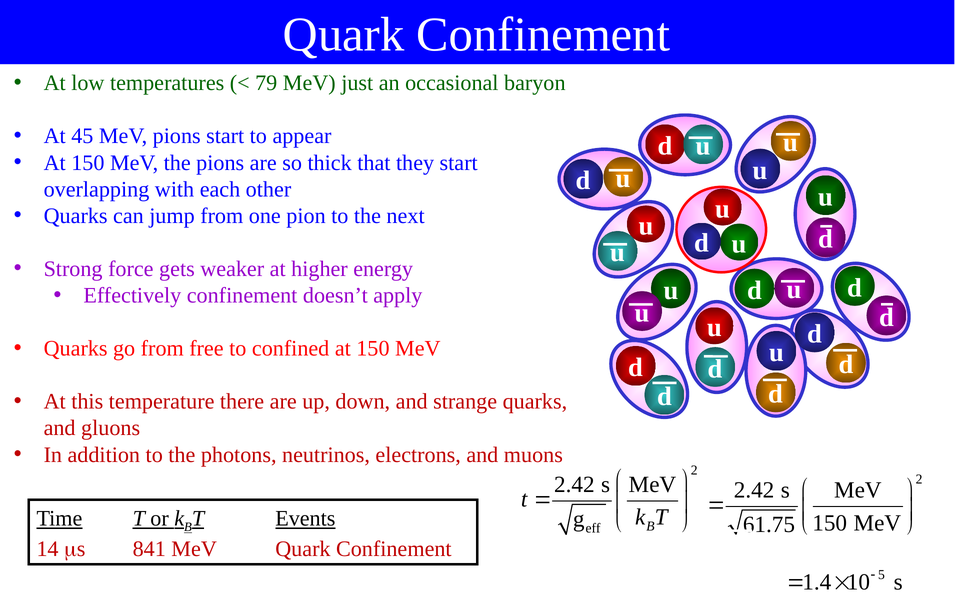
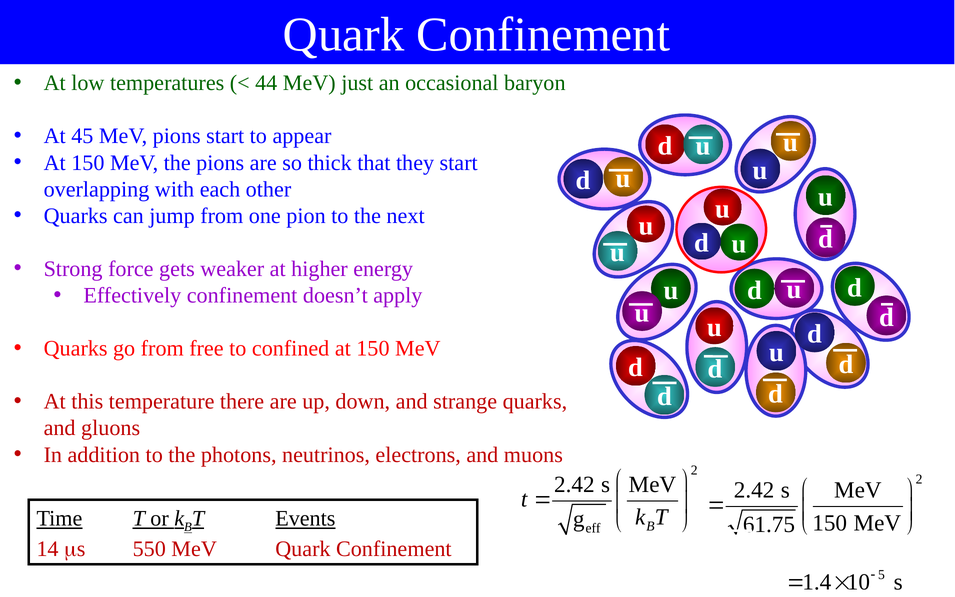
79: 79 -> 44
841: 841 -> 550
